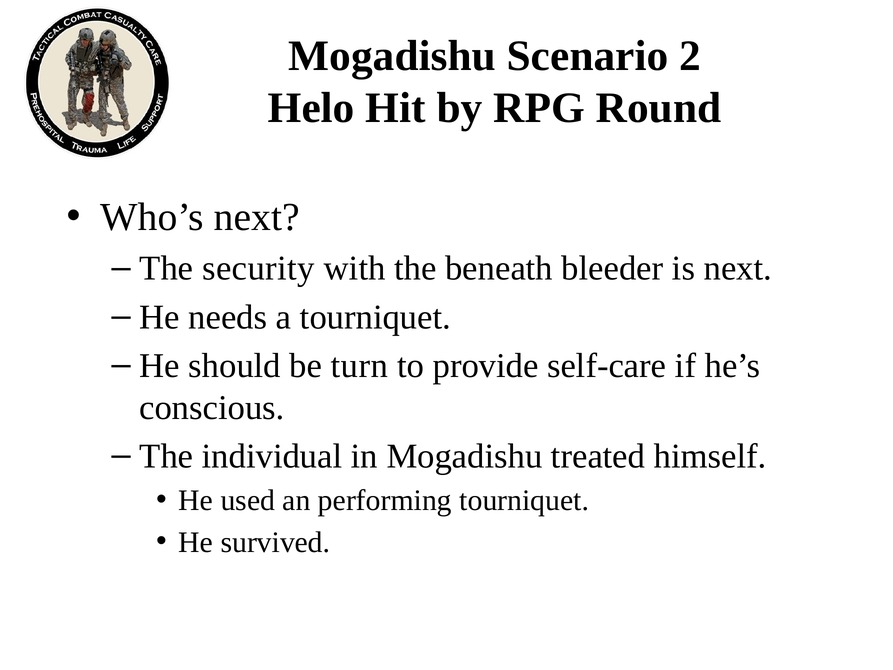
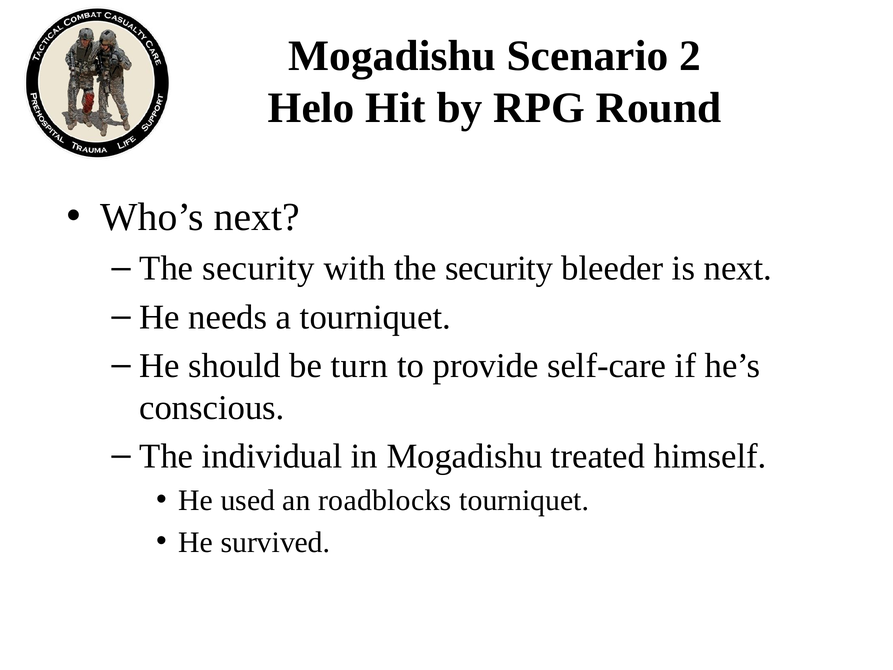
with the beneath: beneath -> security
performing: performing -> roadblocks
